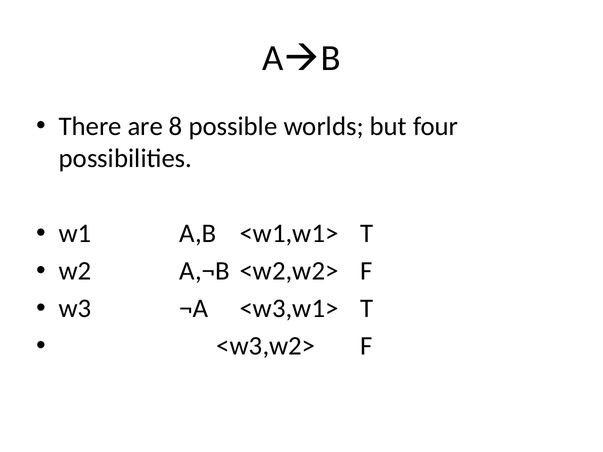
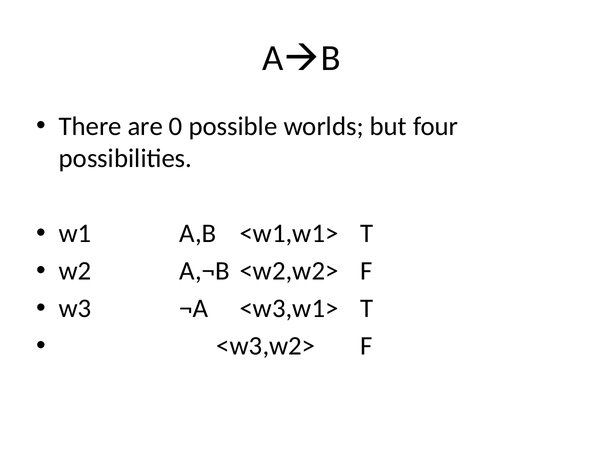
8: 8 -> 0
